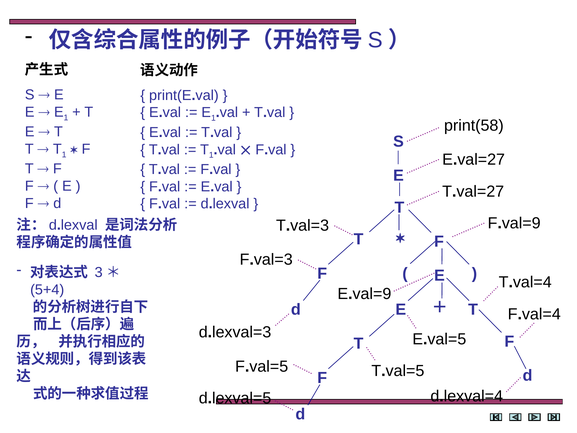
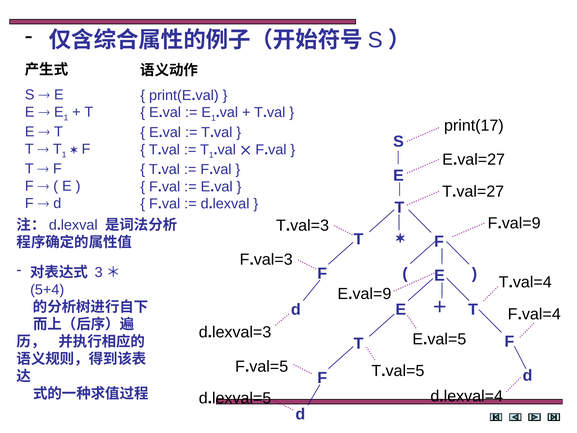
print(58: print(58 -> print(17
